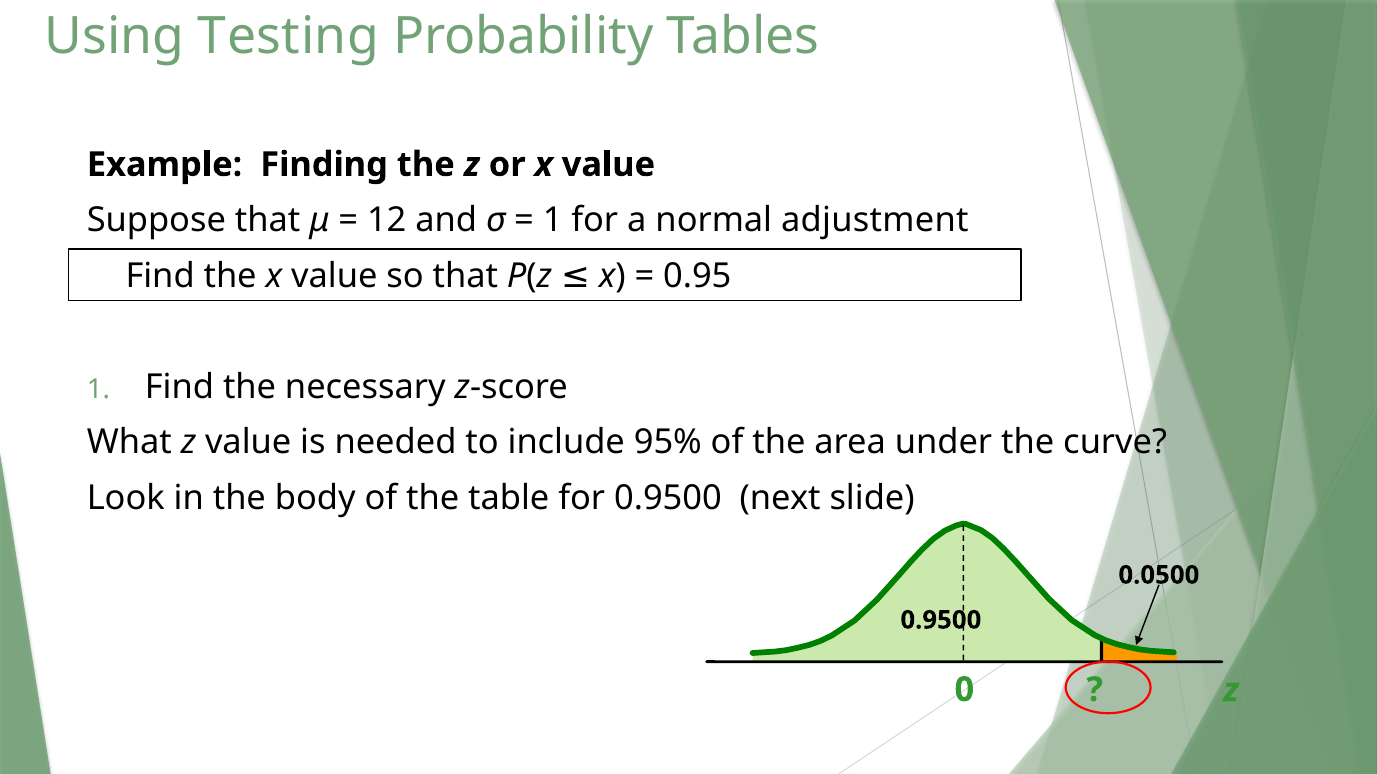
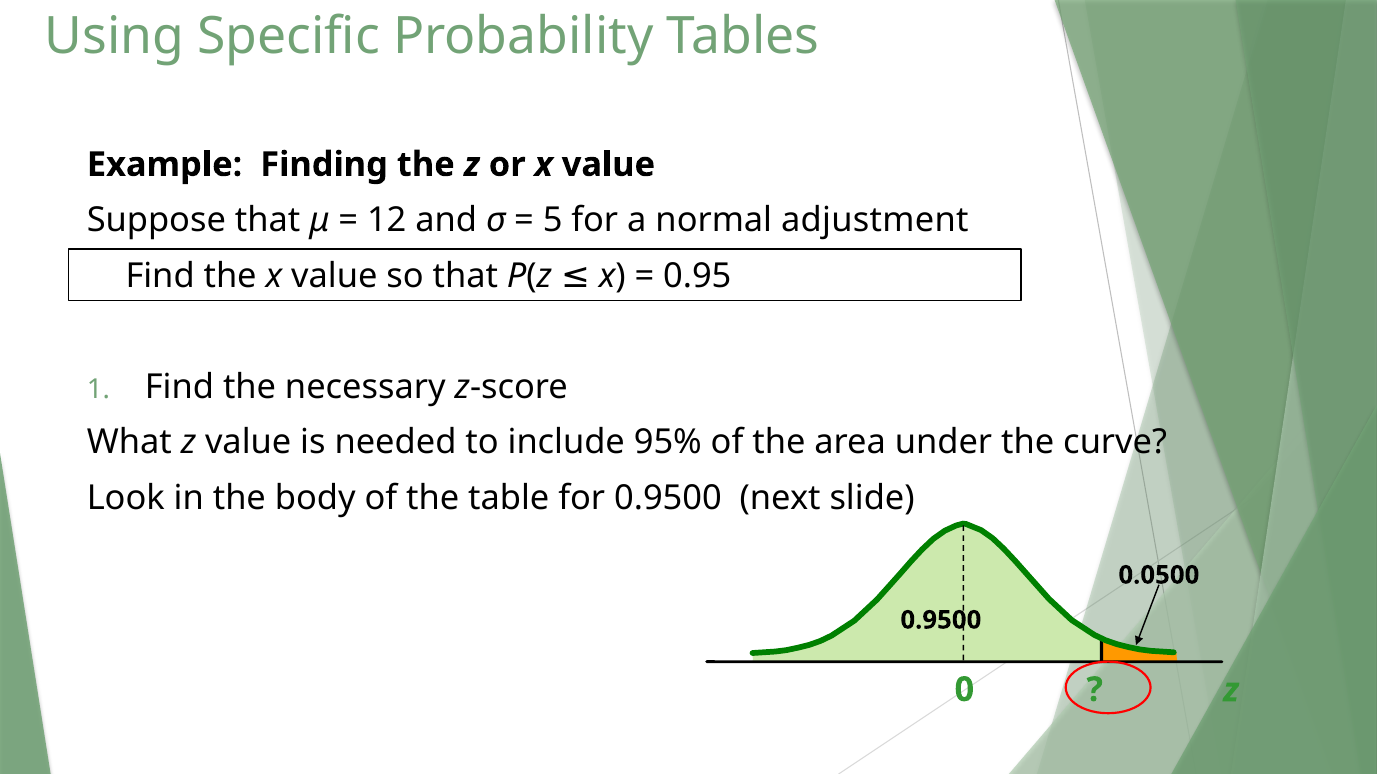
Testing: Testing -> Specific
1 at (553, 220): 1 -> 5
